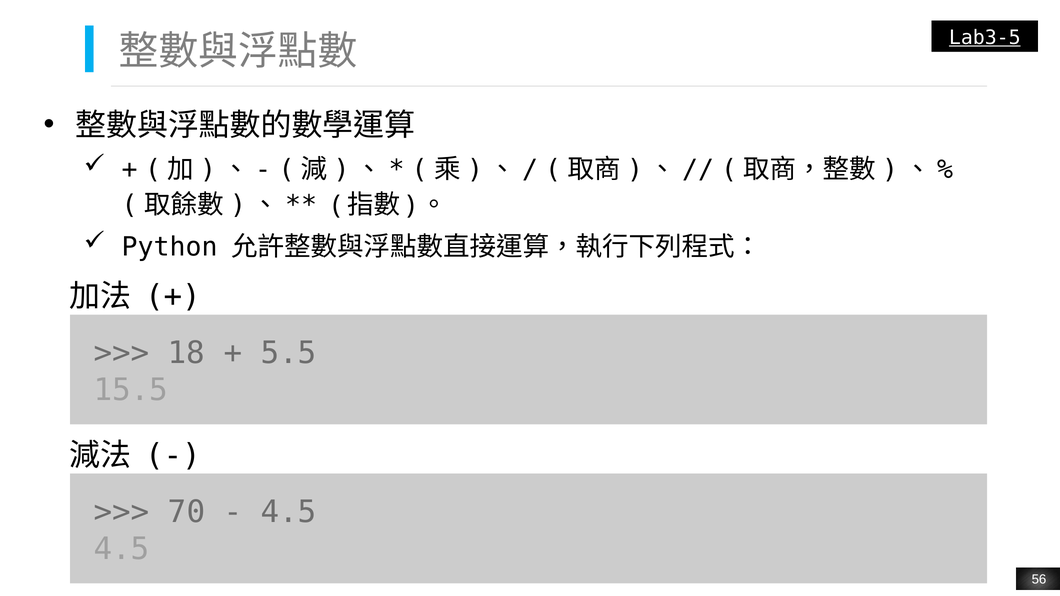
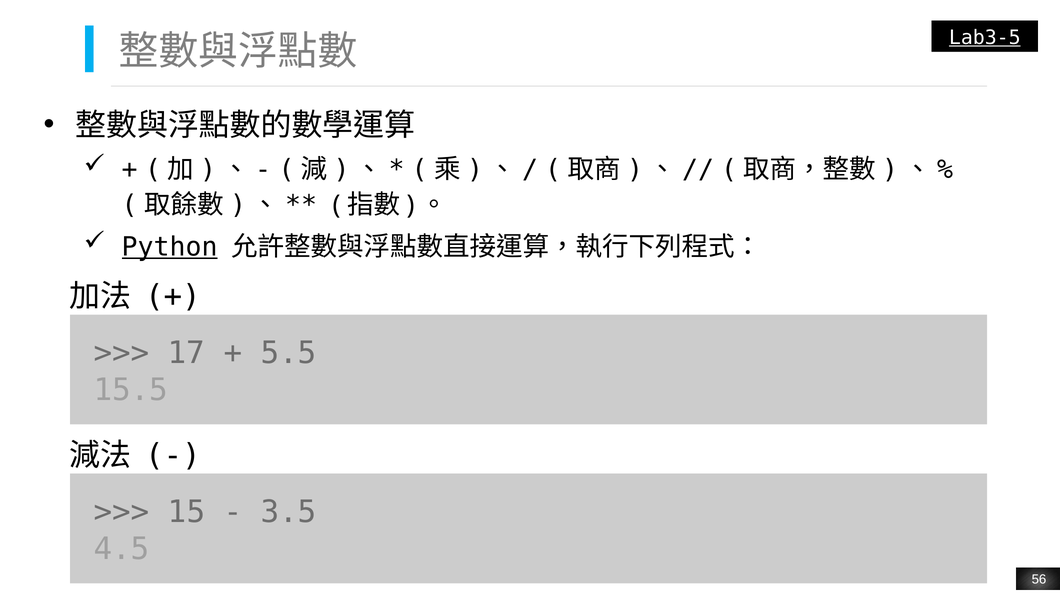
Python underline: none -> present
18: 18 -> 17
70: 70 -> 15
4.5 at (289, 512): 4.5 -> 3.5
